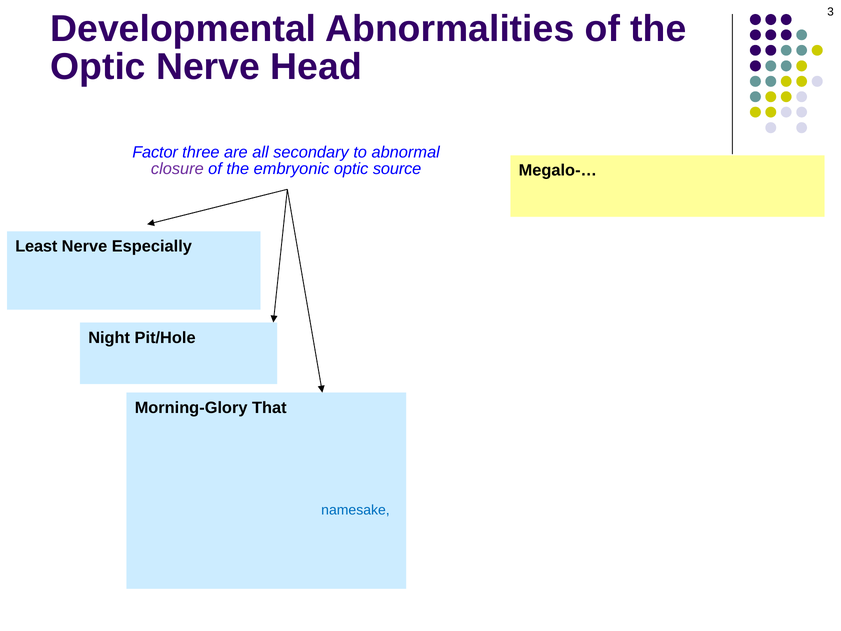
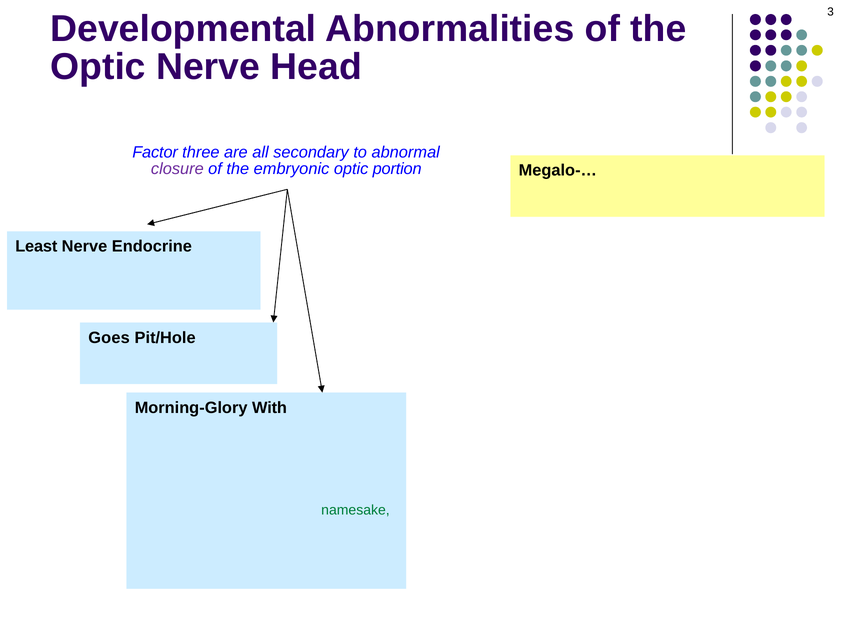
source: source -> portion
Especially: Especially -> Endocrine
Night: Night -> Goes
That: That -> With
namesake colour: blue -> green
